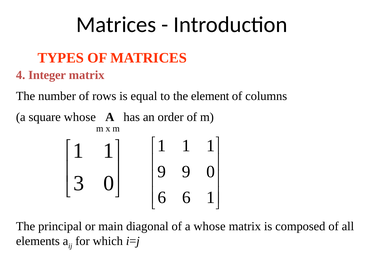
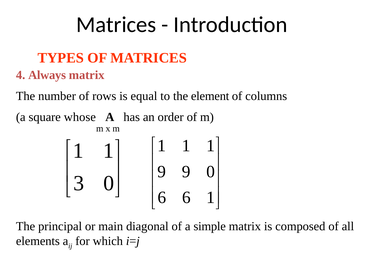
Integer: Integer -> Always
a whose: whose -> simple
